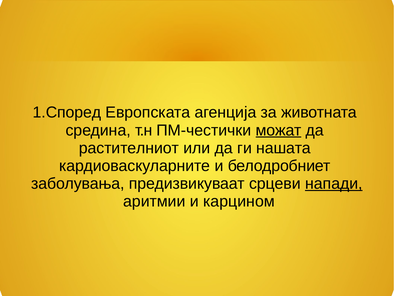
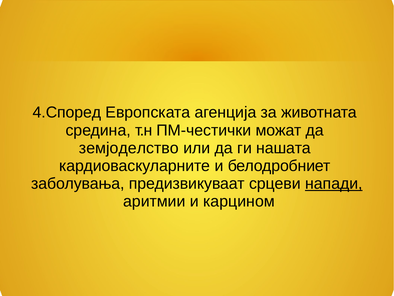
1.Според: 1.Според -> 4.Според
можат underline: present -> none
растителниот: растителниот -> земјоделство
